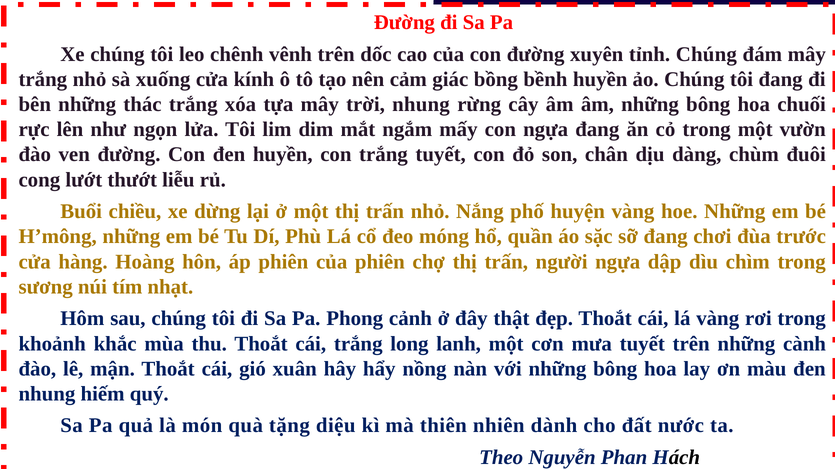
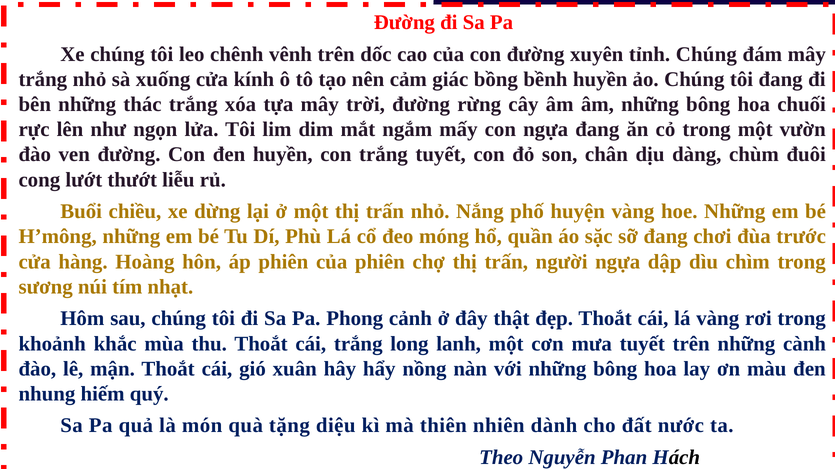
trời nhung: nhung -> đường
